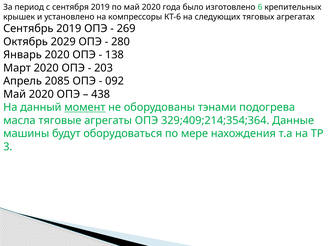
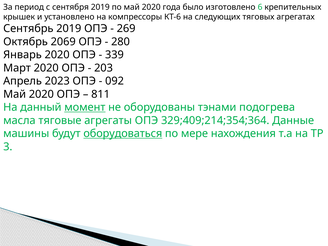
2029: 2029 -> 2069
138: 138 -> 339
2085: 2085 -> 2023
438: 438 -> 811
оборудоваться underline: none -> present
